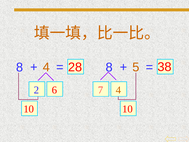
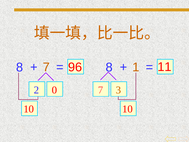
4 at (46, 67): 4 -> 7
28: 28 -> 96
5: 5 -> 1
38: 38 -> 11
6: 6 -> 0
7 4: 4 -> 3
